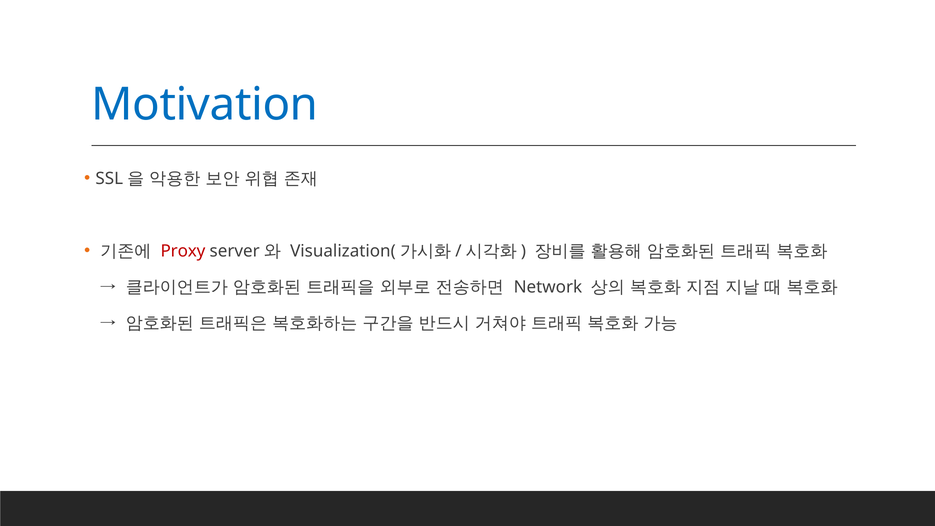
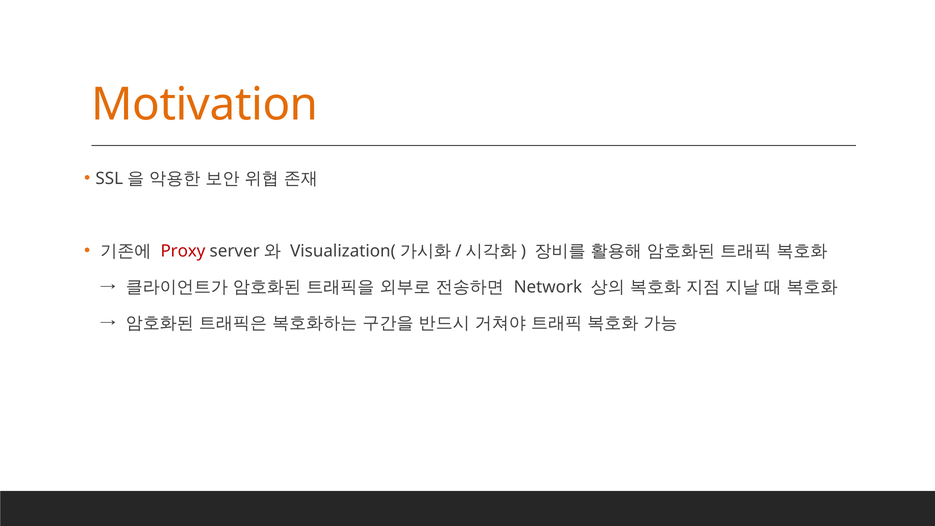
Motivation colour: blue -> orange
